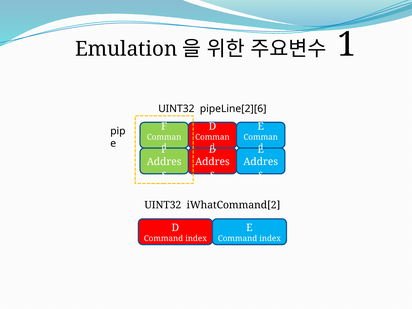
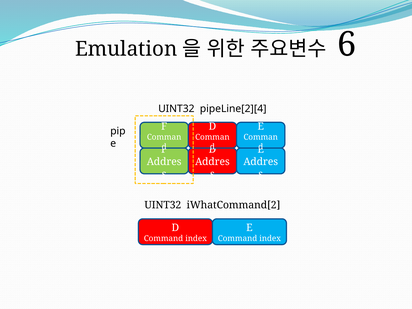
1: 1 -> 6
pipeLine[2][6: pipeLine[2][6 -> pipeLine[2][4
